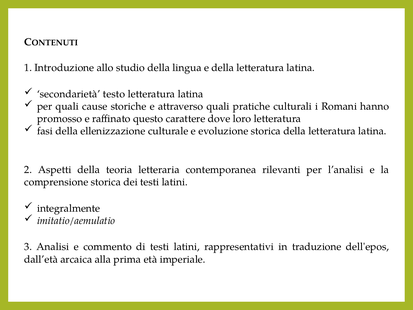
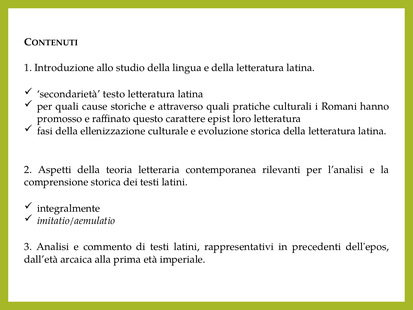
dove: dove -> epist
traduzione: traduzione -> precedenti
